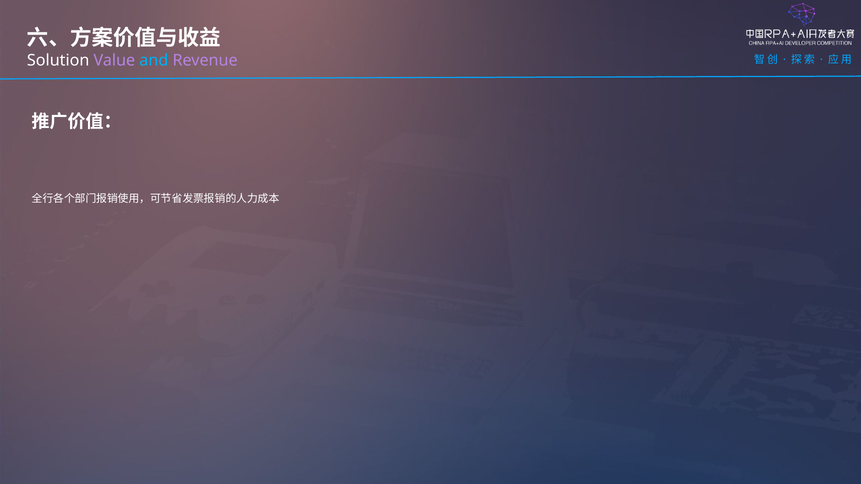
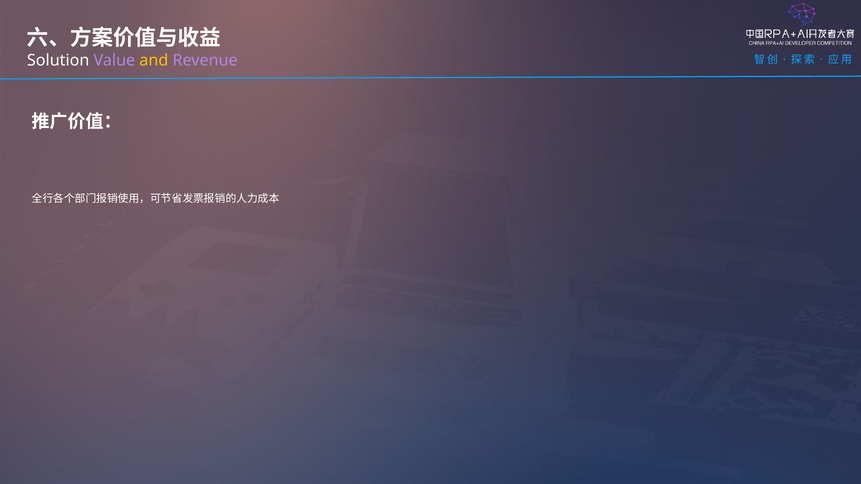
and colour: light blue -> yellow
